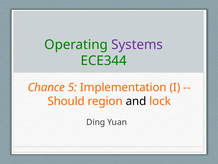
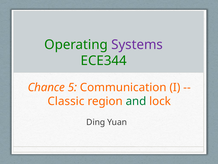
Implementation: Implementation -> Communication
Should: Should -> Classic
and colour: black -> green
